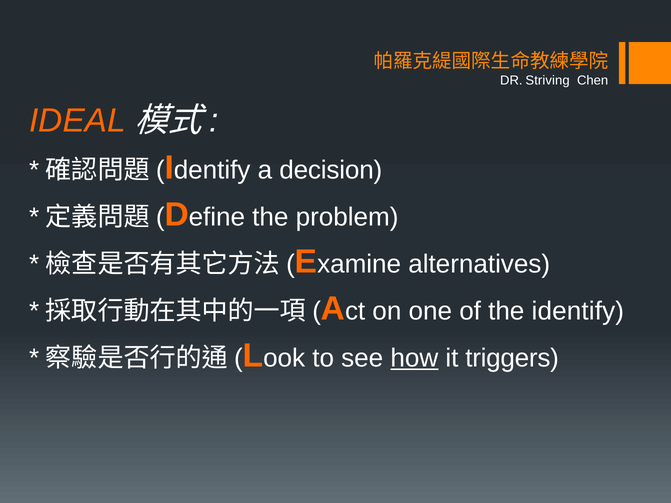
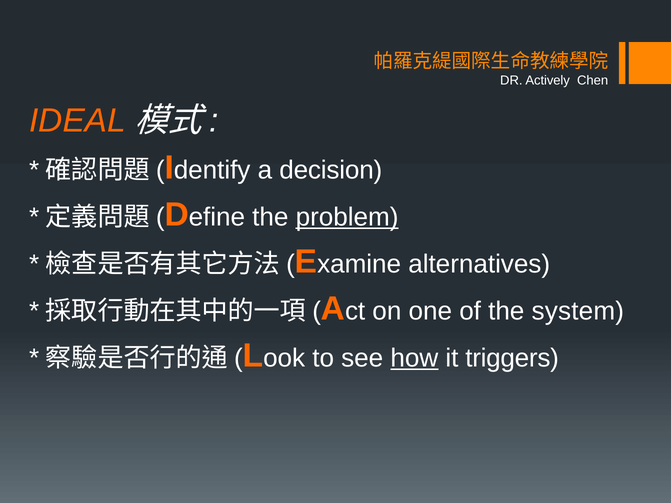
Striving: Striving -> Actively
problem underline: none -> present
identify: identify -> system
